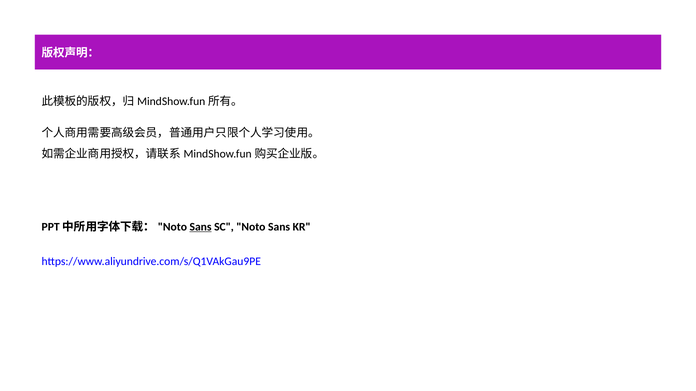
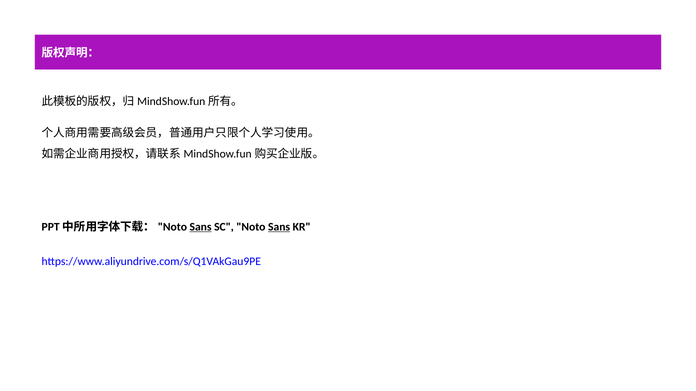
Sans at (279, 227) underline: none -> present
